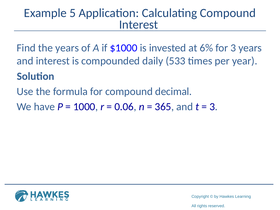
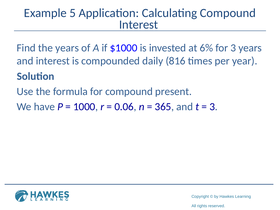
533: 533 -> 816
decimal: decimal -> present
